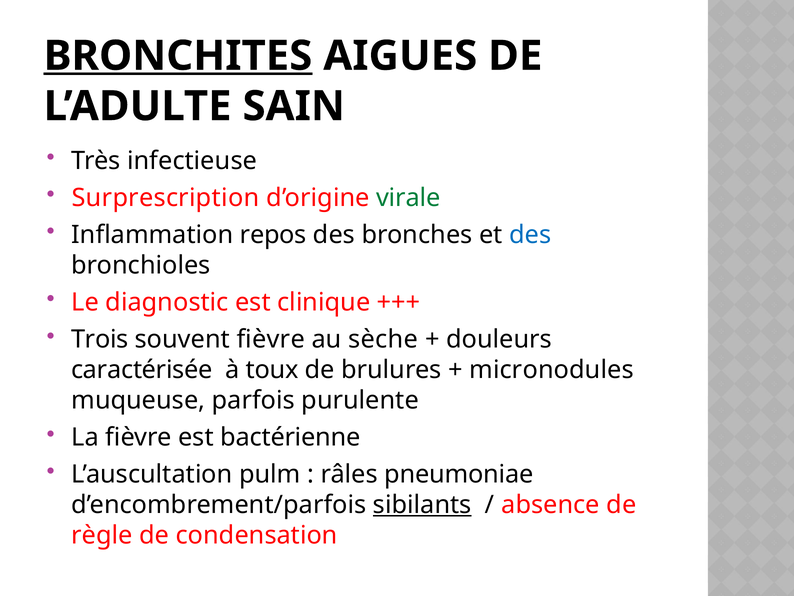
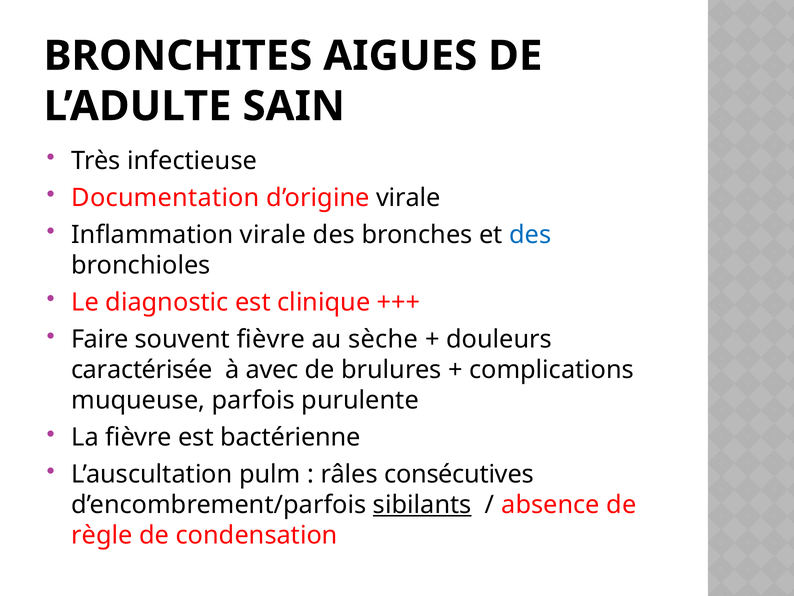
BRONCHITES underline: present -> none
Surprescription: Surprescription -> Documentation
virale at (408, 198) colour: green -> black
Inflammation repos: repos -> virale
Trois: Trois -> Faire
toux: toux -> avec
micronodules: micronodules -> complications
pneumoniae: pneumoniae -> consécutives
